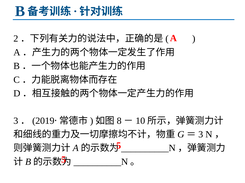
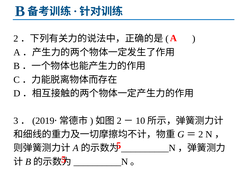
8 at (119, 121): 8 -> 2
3 at (201, 135): 3 -> 2
